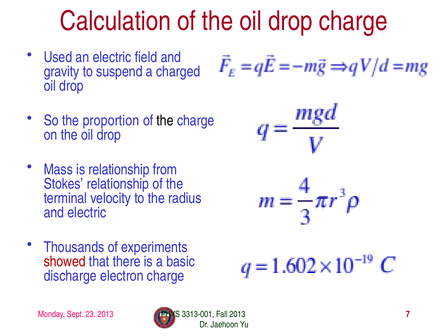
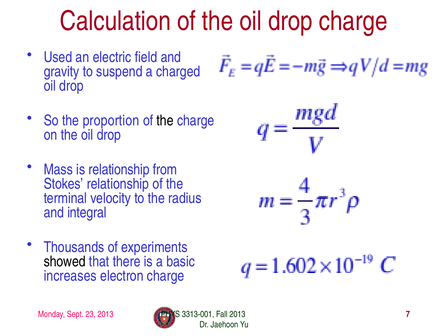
and electric: electric -> integral
showed colour: red -> black
discharge: discharge -> increases
